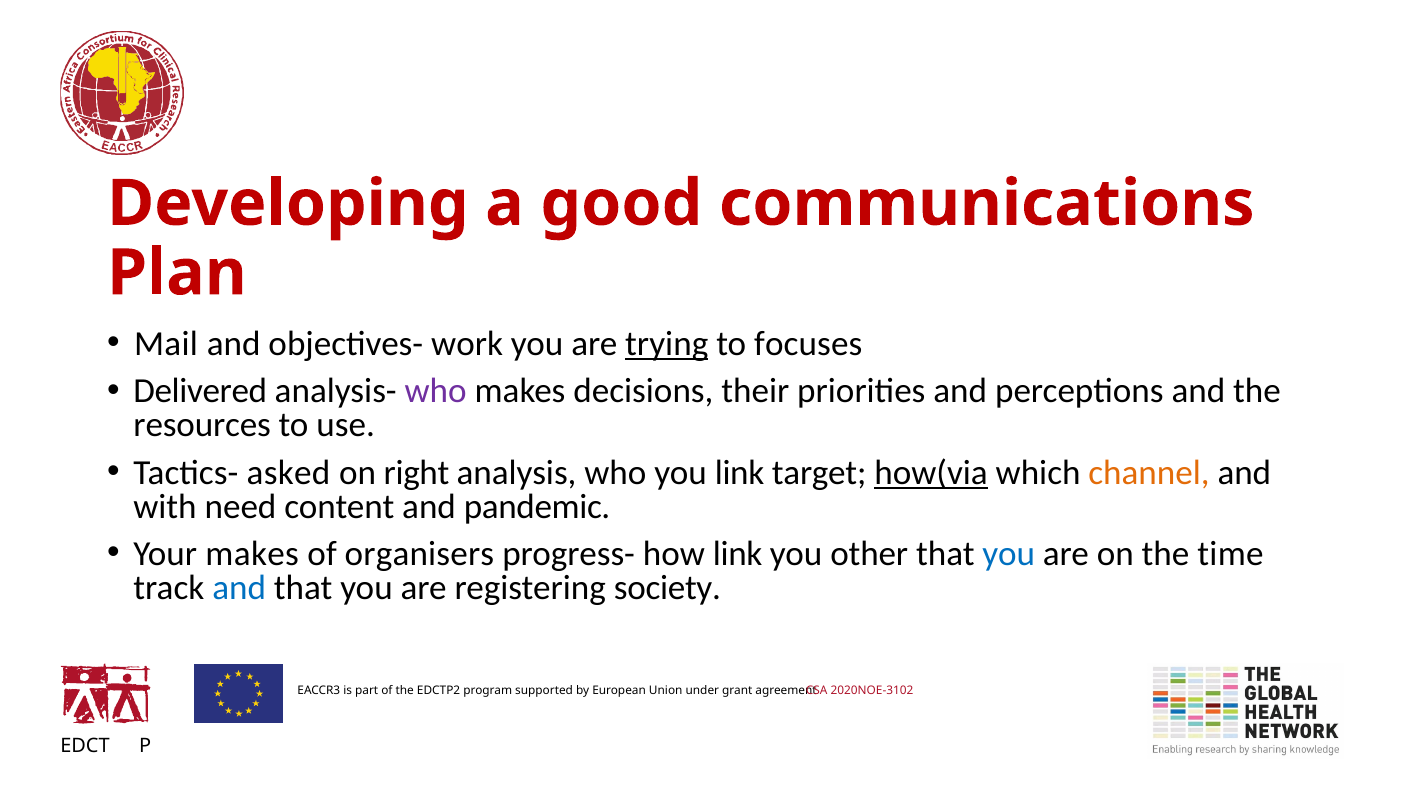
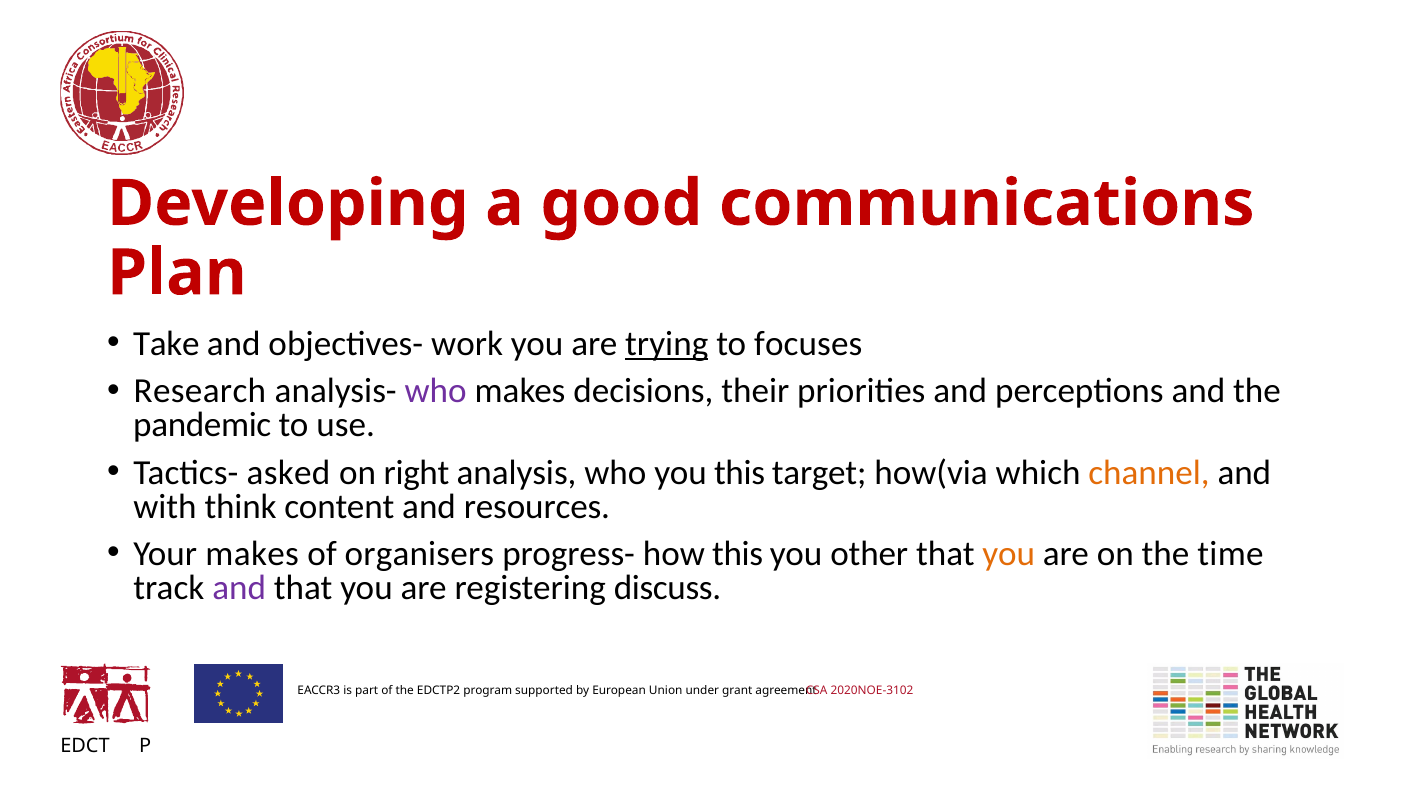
Mail: Mail -> Take
Delivered: Delivered -> Research
resources: resources -> pandemic
you link: link -> this
how(via underline: present -> none
need: need -> think
pandemic: pandemic -> resources
how link: link -> this
you at (1009, 554) colour: blue -> orange
and at (239, 588) colour: blue -> purple
society: society -> discuss
